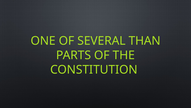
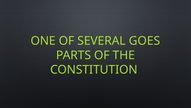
THAN: THAN -> GOES
